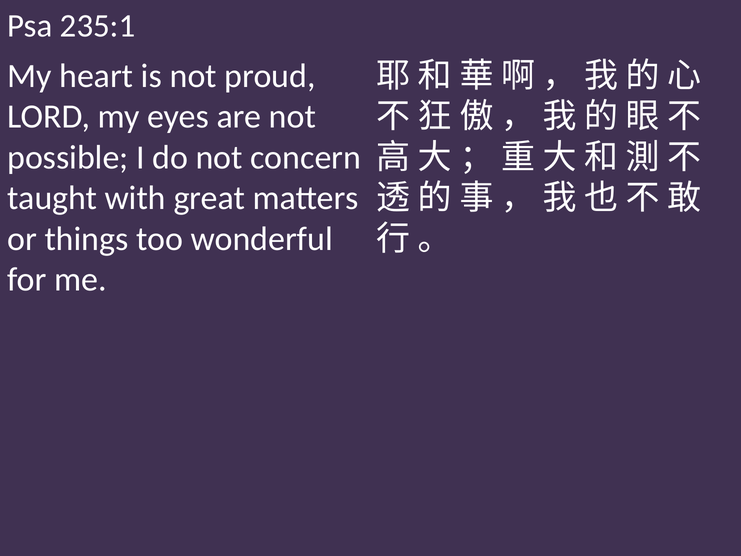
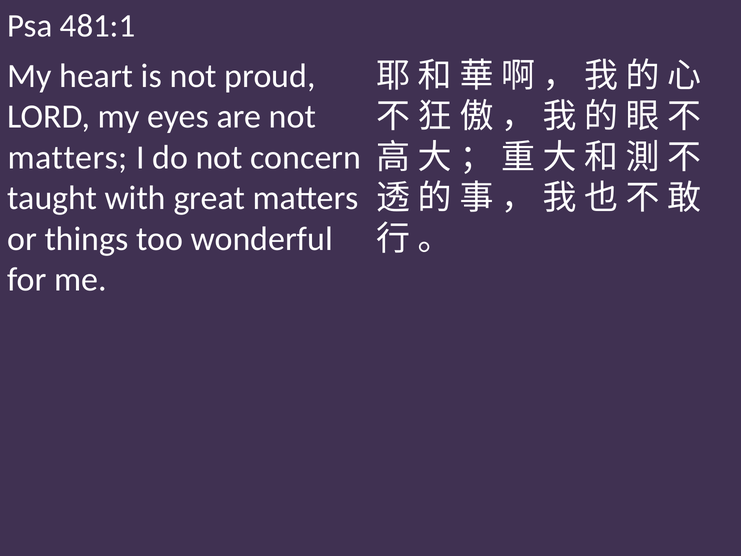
235:1: 235:1 -> 481:1
possible at (68, 157): possible -> matters
